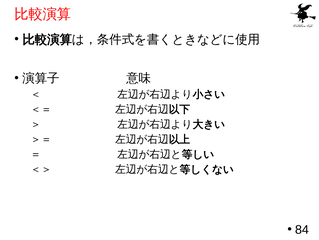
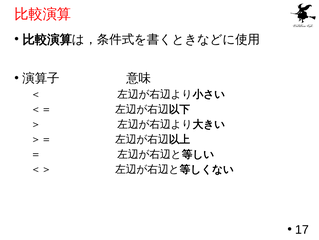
84: 84 -> 17
